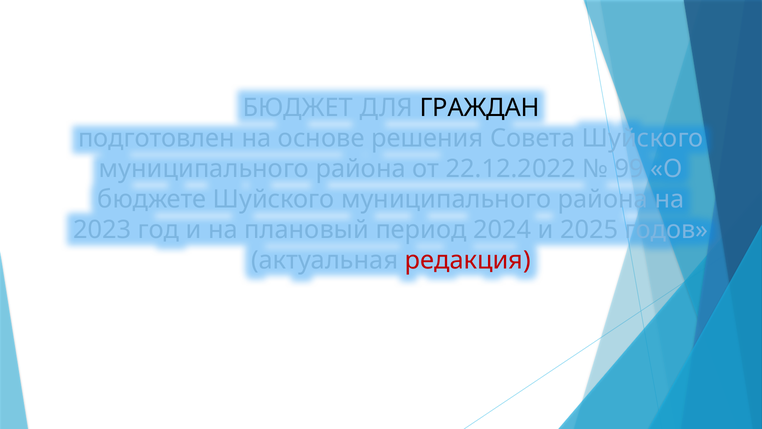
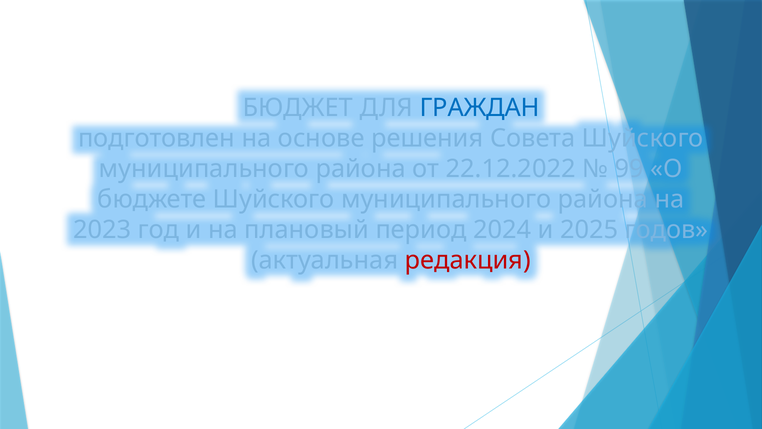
ГРАЖДАН colour: black -> blue
